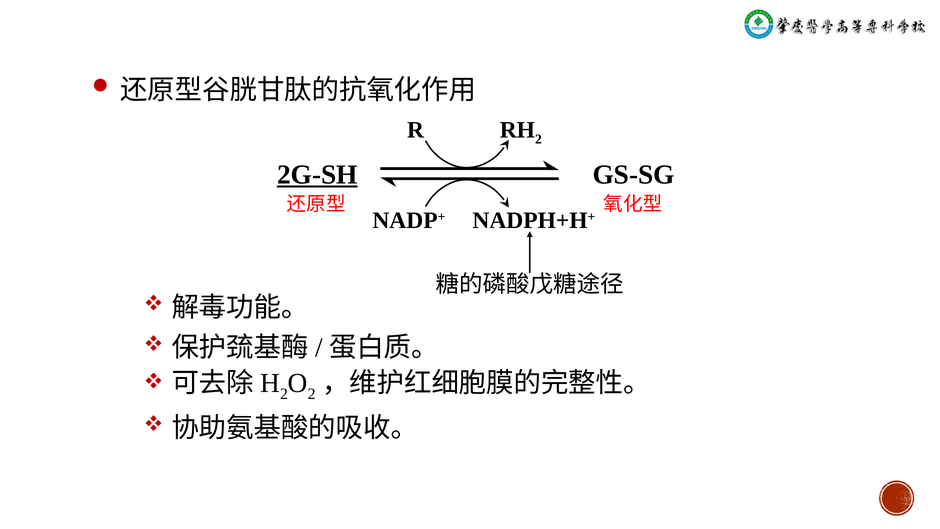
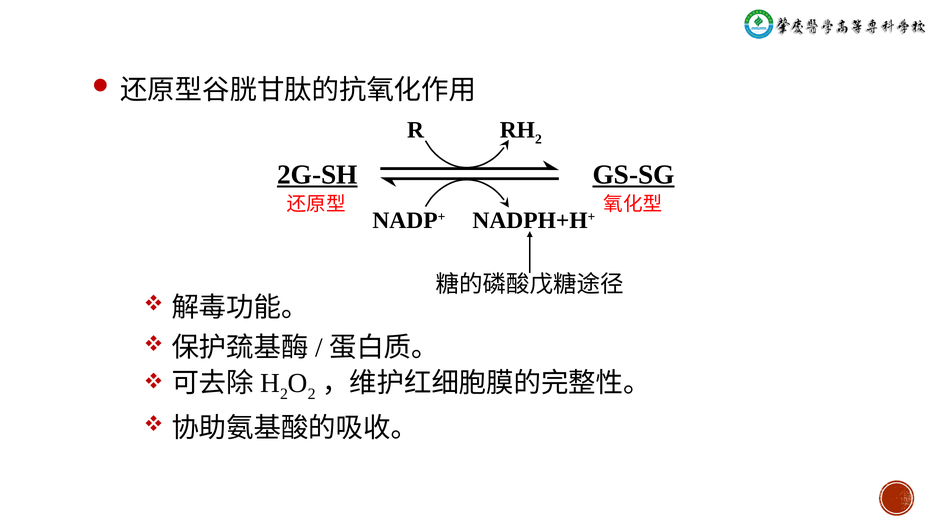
GS-SG underline: none -> present
